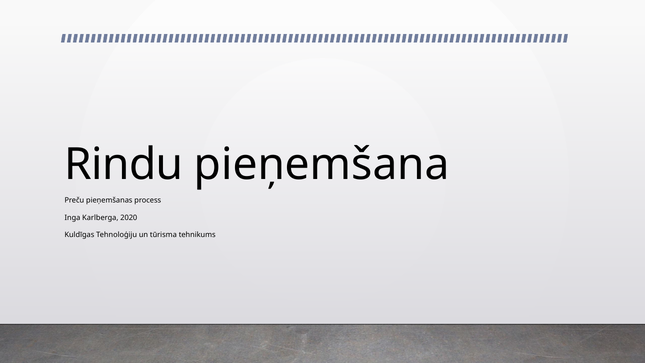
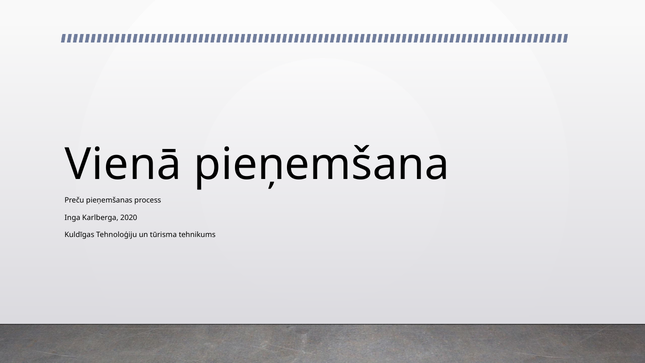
Rindu: Rindu -> Vienā
